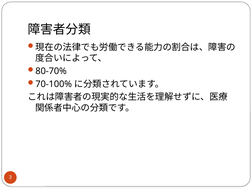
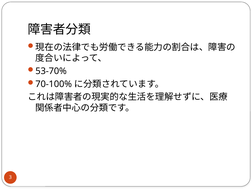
80-70%: 80-70% -> 53-70%
